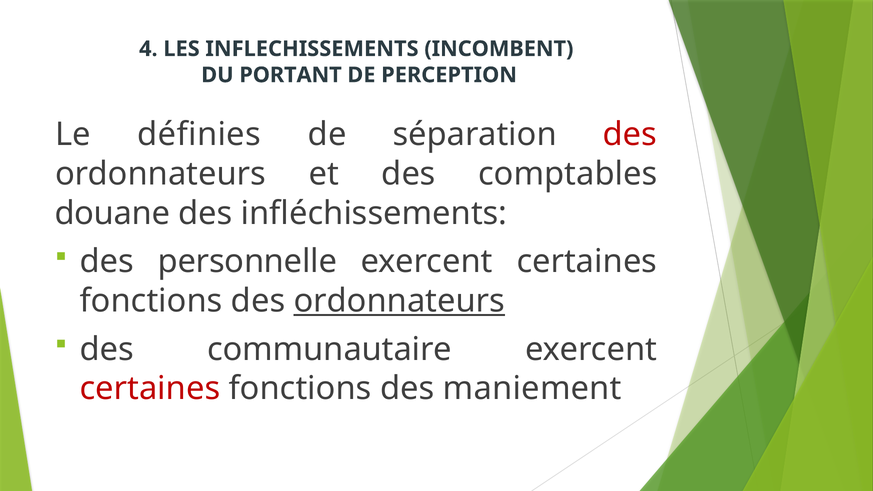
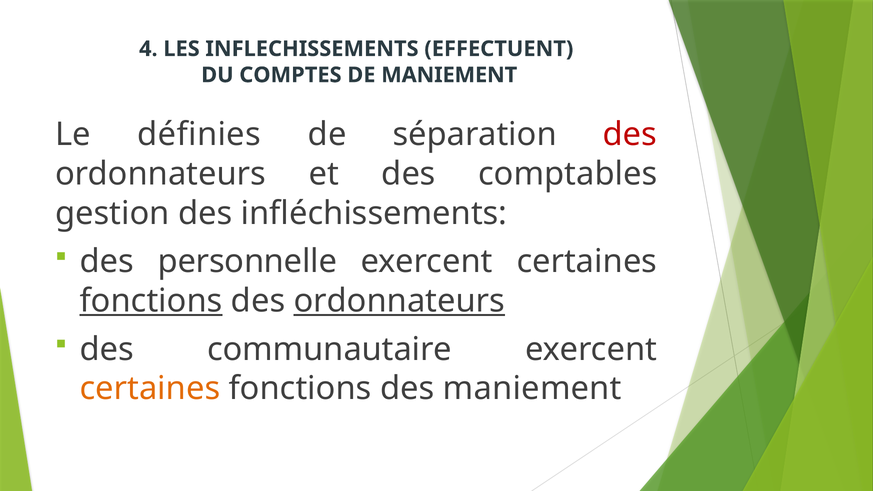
INCOMBENT: INCOMBENT -> EFFECTUENT
PORTANT: PORTANT -> COMPTES
DE PERCEPTION: PERCEPTION -> MANIEMENT
douane: douane -> gestion
fonctions at (151, 301) underline: none -> present
certaines at (150, 389) colour: red -> orange
